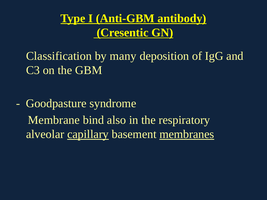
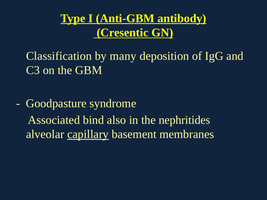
Membrane: Membrane -> Associated
respiratory: respiratory -> nephritides
membranes underline: present -> none
